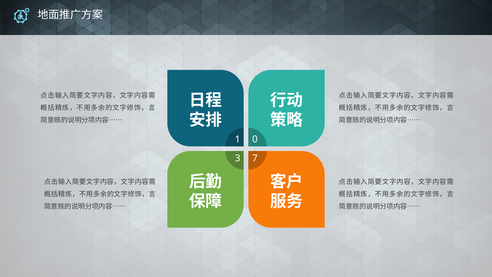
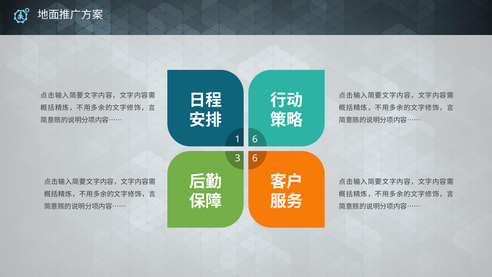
1 0: 0 -> 6
3 7: 7 -> 6
